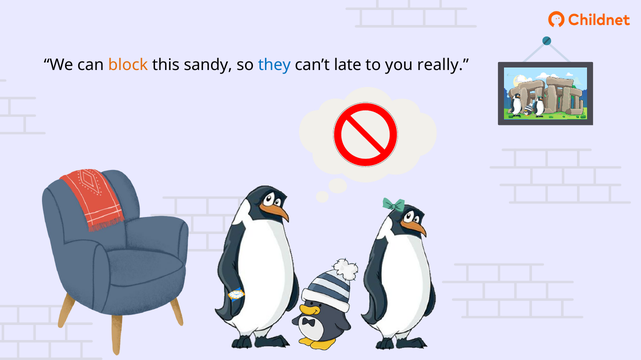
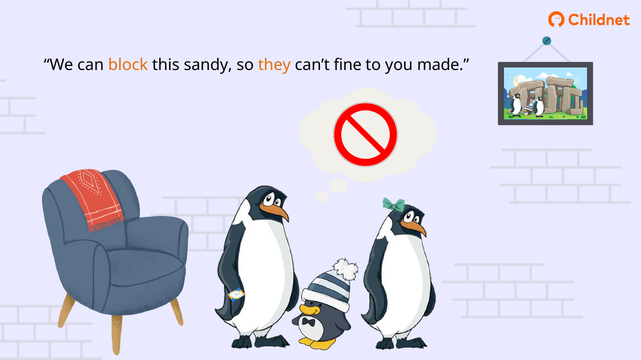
they colour: blue -> orange
late: late -> fine
really: really -> made
